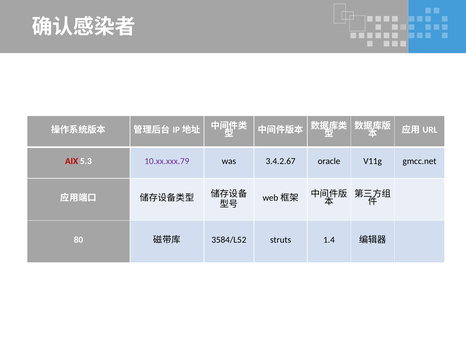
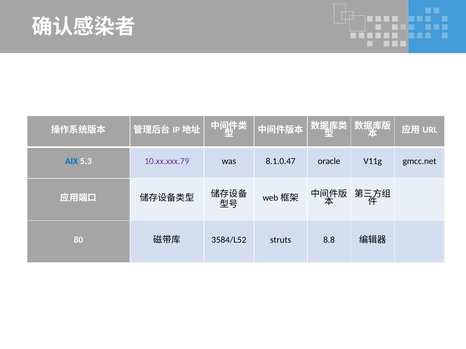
AIX colour: red -> blue
3.4.2.67: 3.4.2.67 -> 8.1.0.47
1.4: 1.4 -> 8.8
